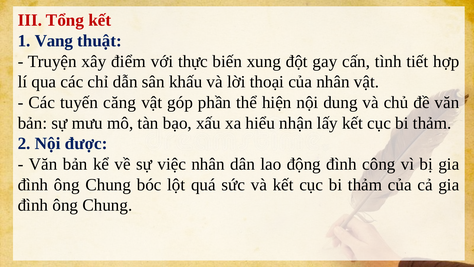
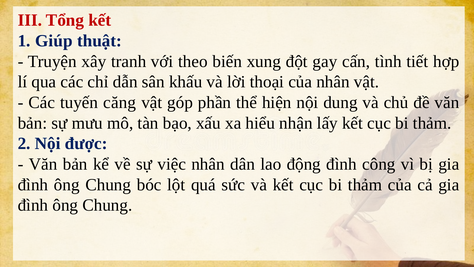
Vang: Vang -> Giúp
điểm: điểm -> tranh
thực: thực -> theo
